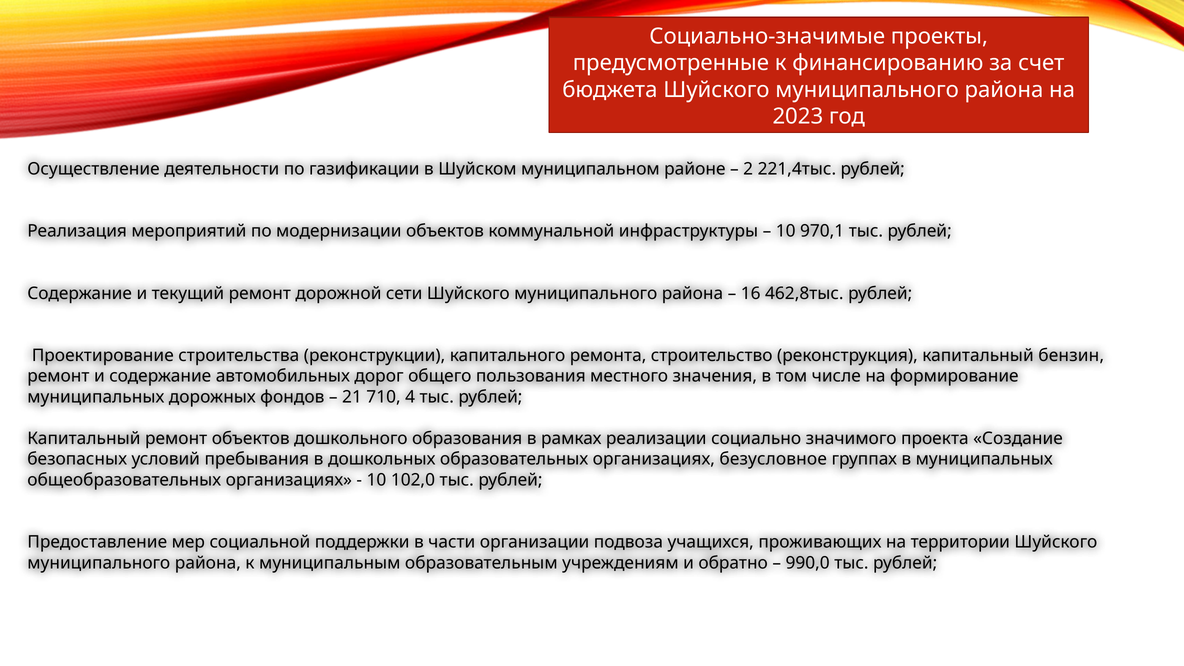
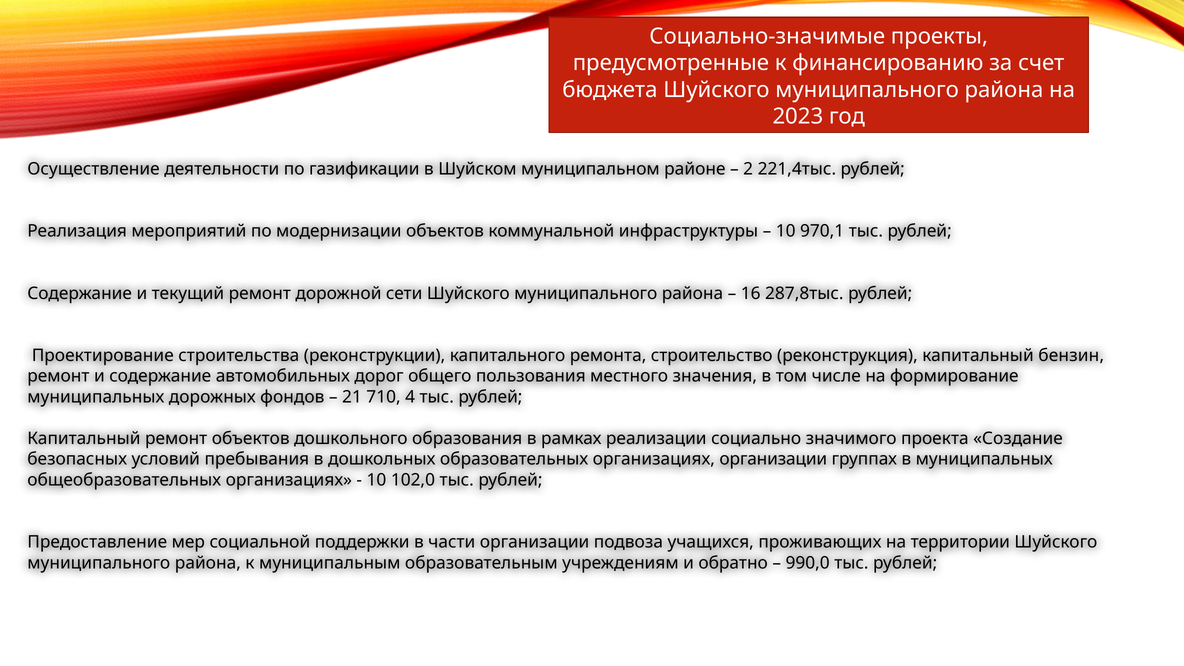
462,8тыс: 462,8тыс -> 287,8тыс
организациях безусловное: безусловное -> организации
